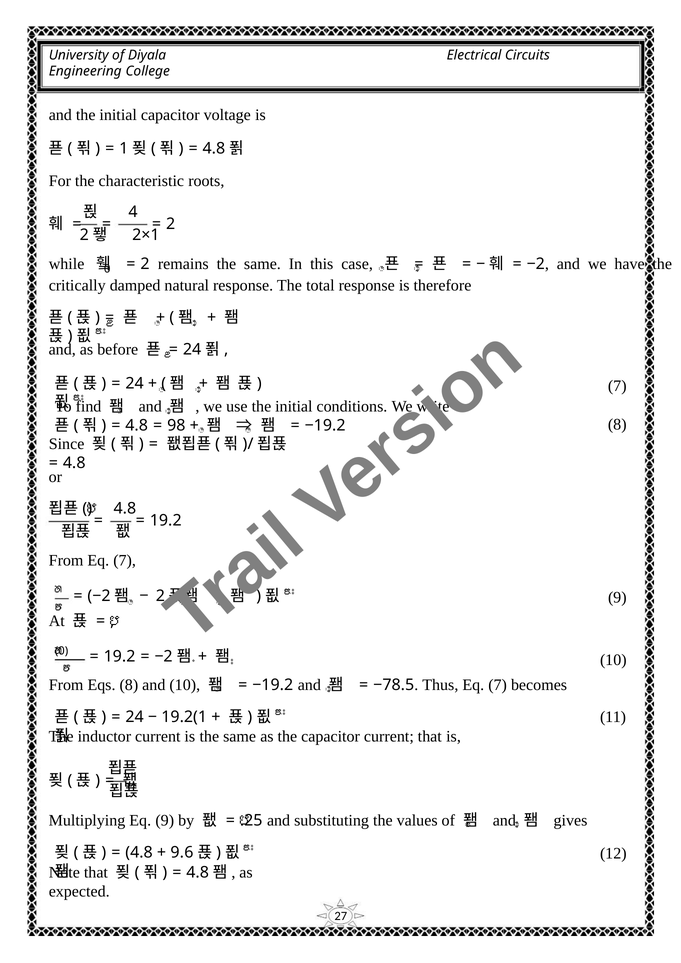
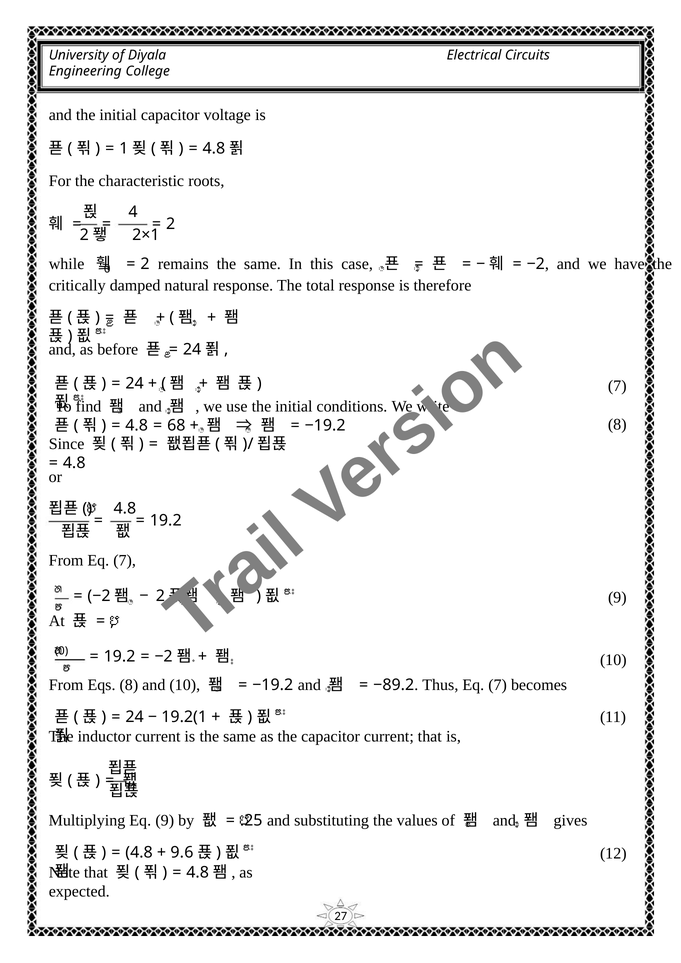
98: 98 -> 68
−78.5: −78.5 -> −89.2
